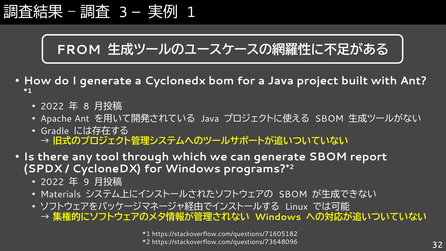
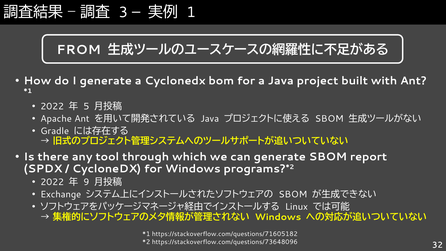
8: 8 -> 5
Materials: Materials -> Exchange
